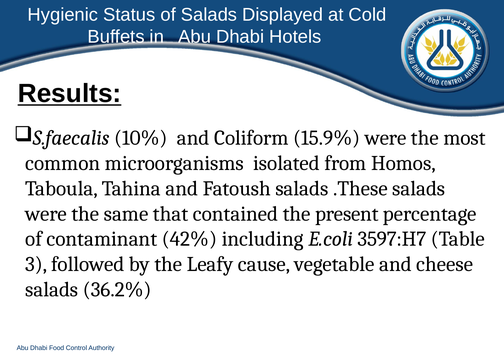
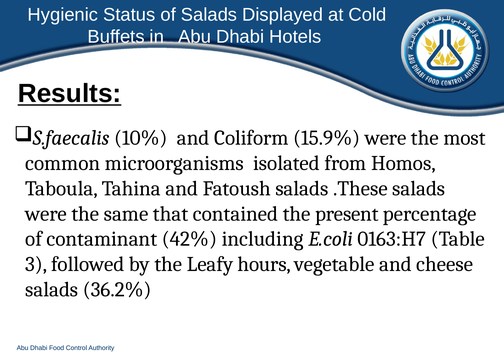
3597:H7: 3597:H7 -> 0163:H7
cause: cause -> hours
